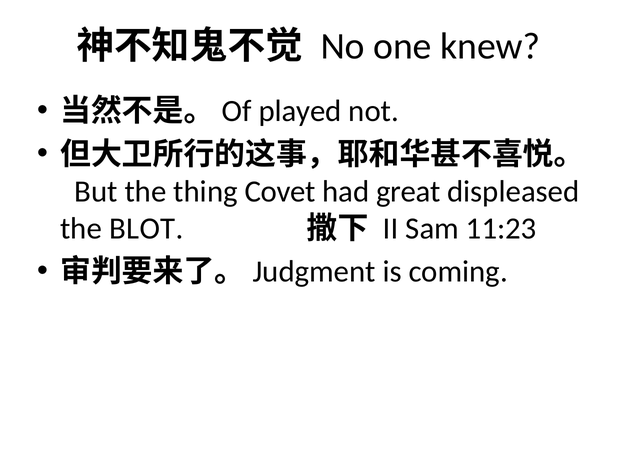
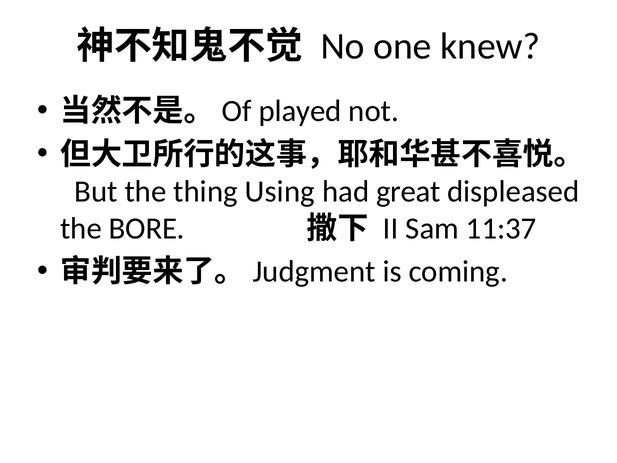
Covet: Covet -> Using
BLOT: BLOT -> BORE
11:23: 11:23 -> 11:37
